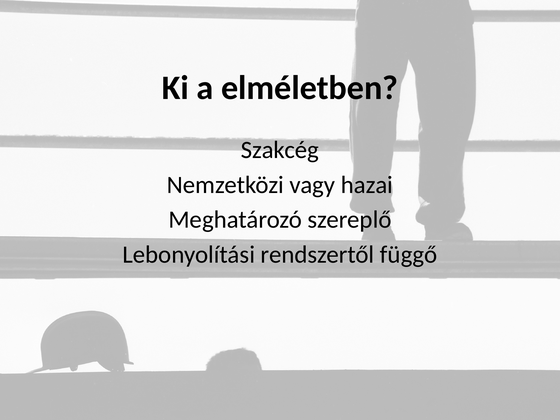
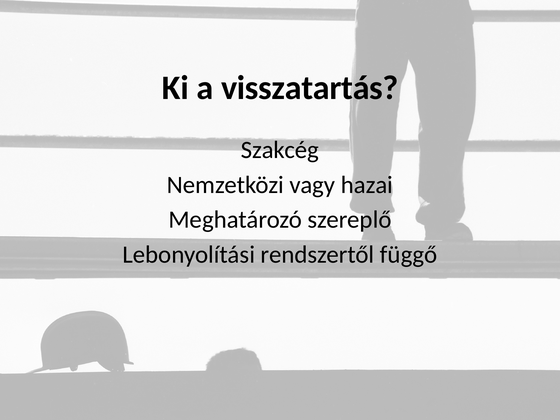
elméletben: elméletben -> visszatartás
